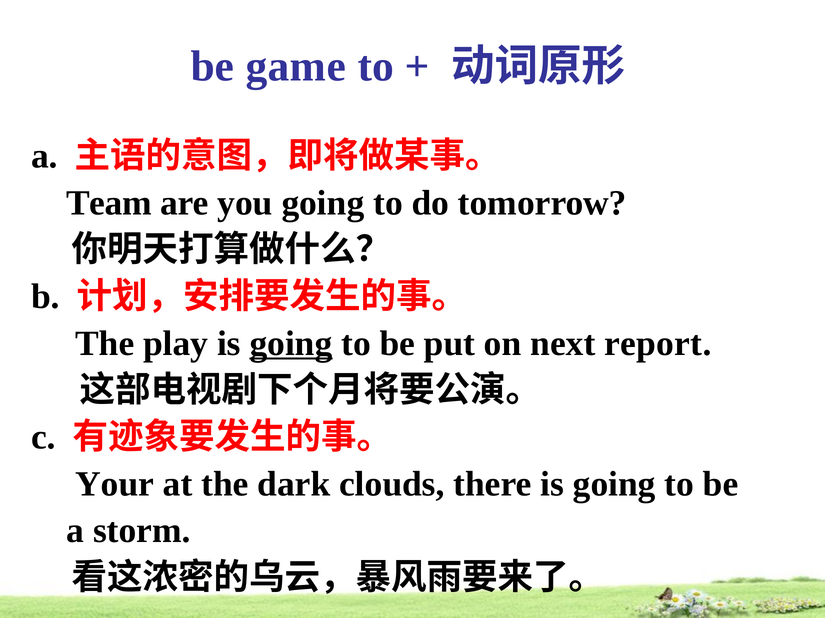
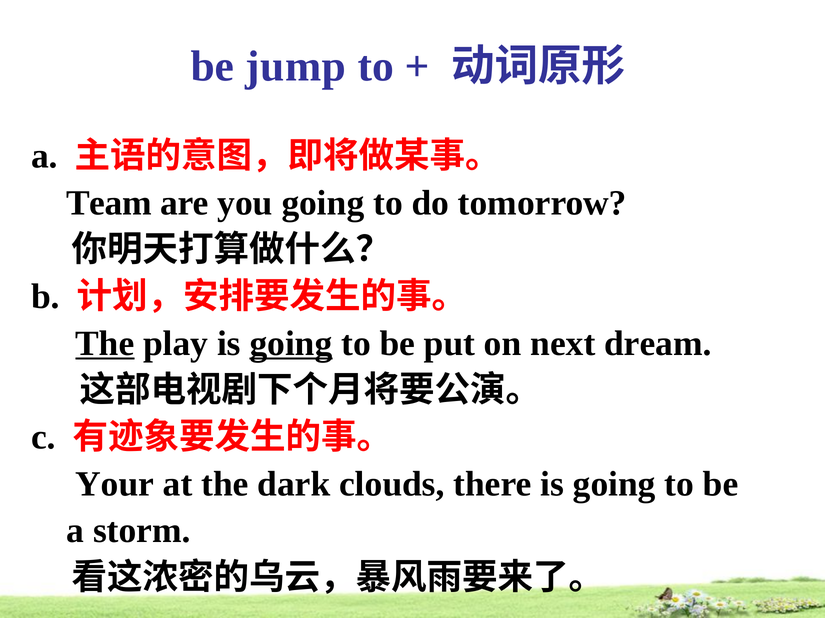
game: game -> jump
The at (105, 344) underline: none -> present
report: report -> dream
